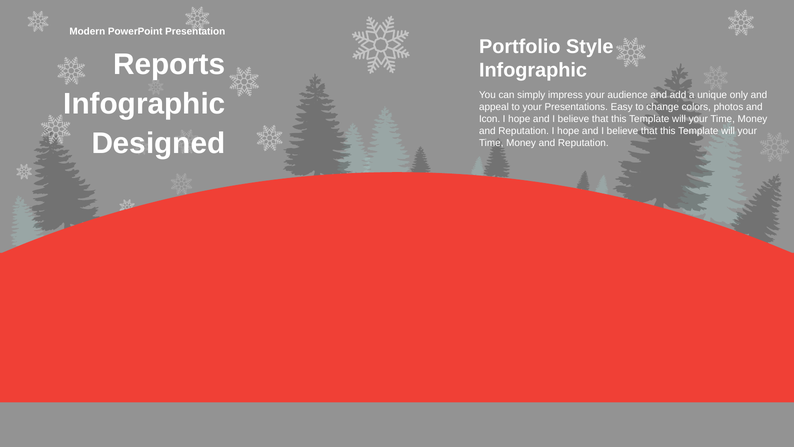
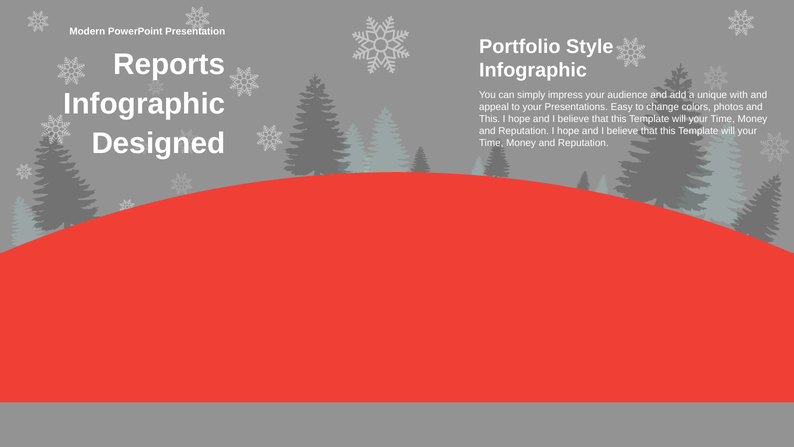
only: only -> with
Icon at (490, 119): Icon -> This
